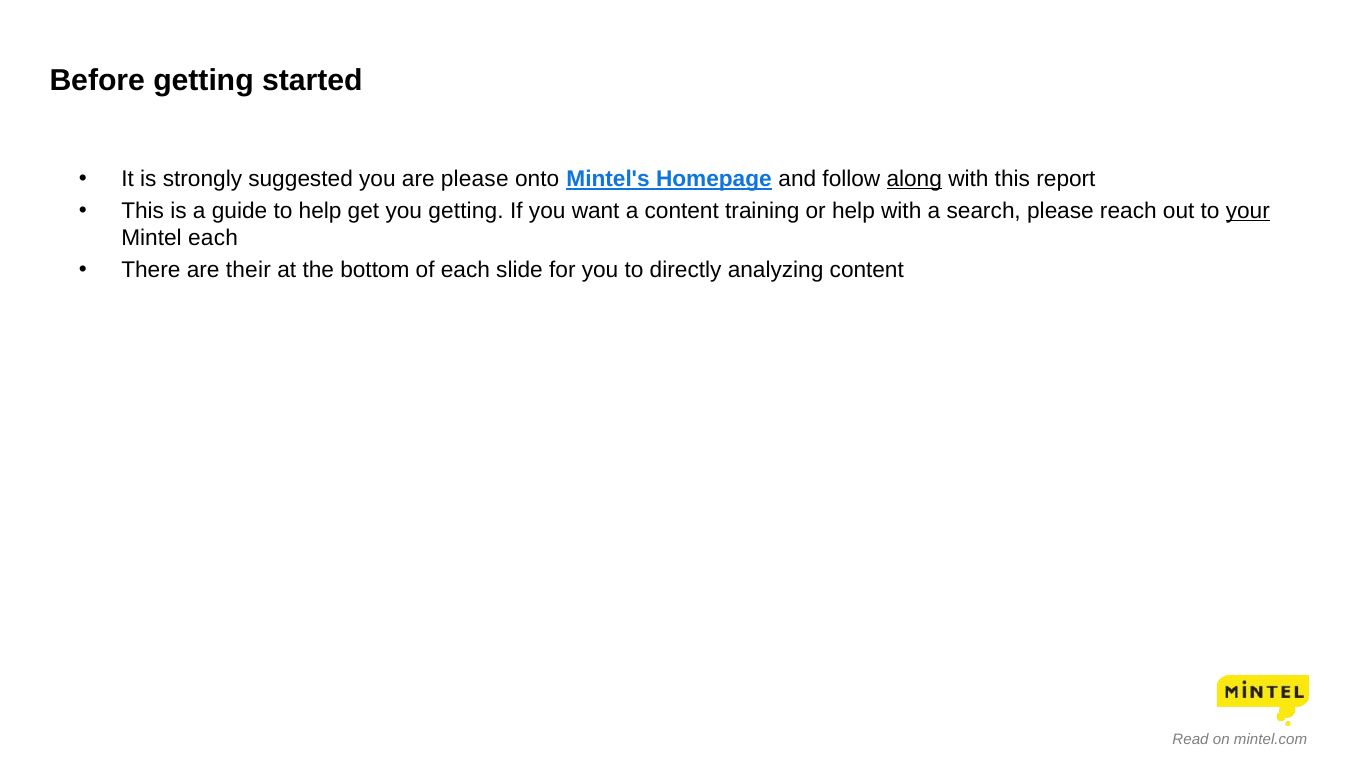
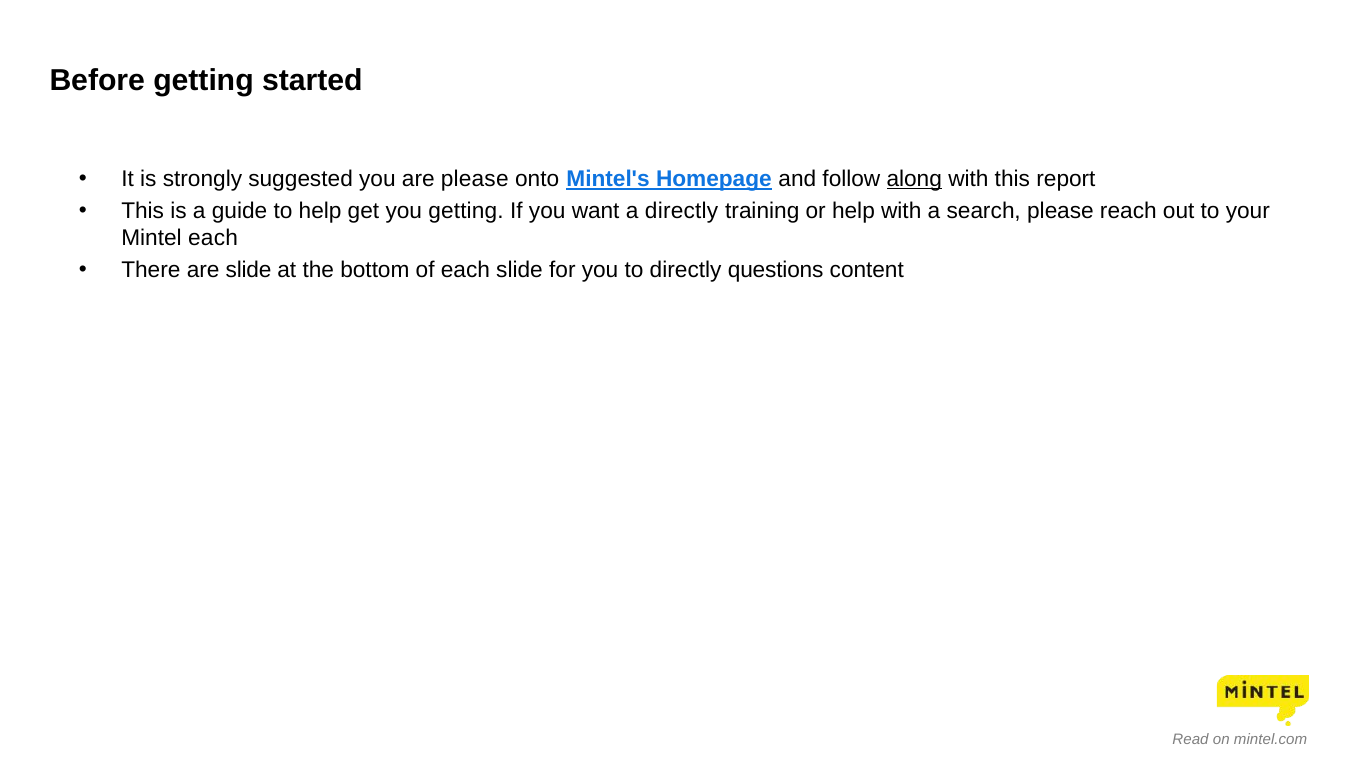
a content: content -> directly
your underline: present -> none
are their: their -> slide
analyzing: analyzing -> questions
